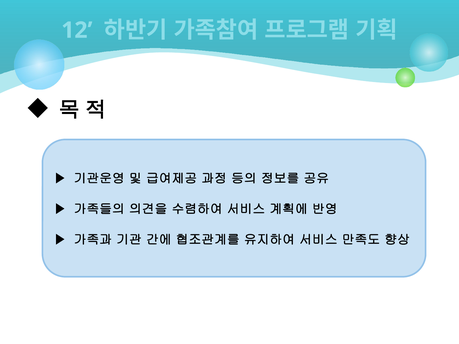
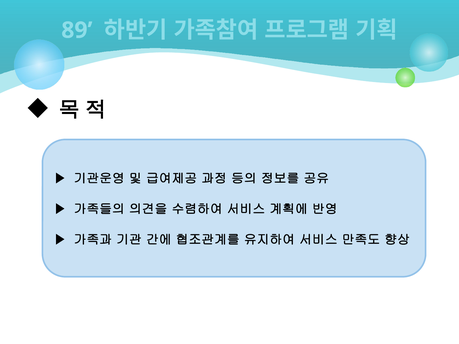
12: 12 -> 89
